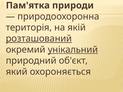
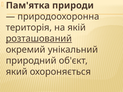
унікальний underline: present -> none
